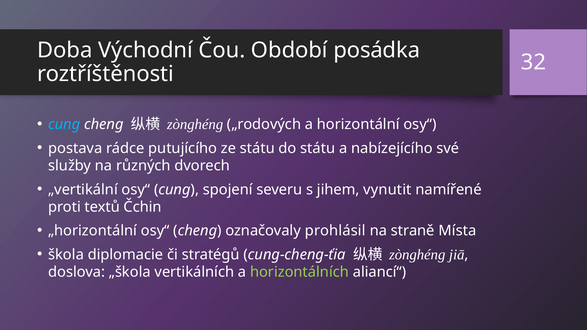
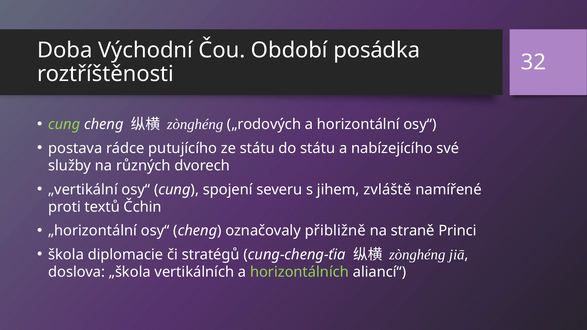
cung at (64, 125) colour: light blue -> light green
vynutit: vynutit -> zvláště
prohlásil: prohlásil -> přibližně
Místa: Místa -> Princi
